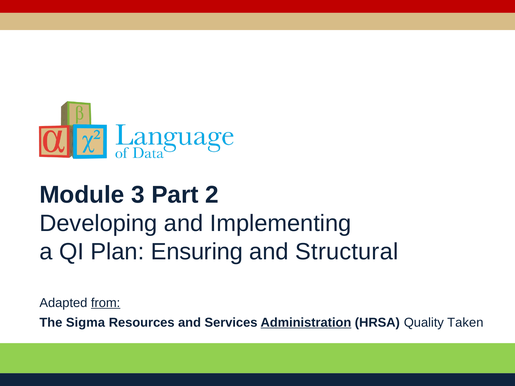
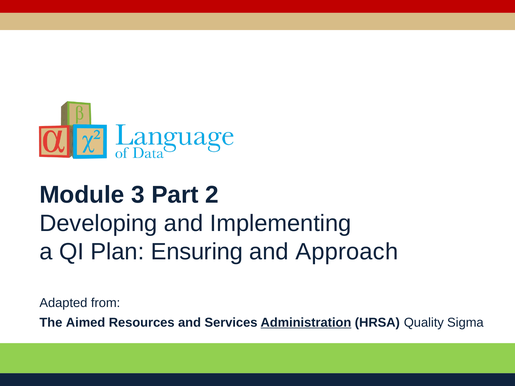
Structural: Structural -> Approach
from underline: present -> none
Sigma: Sigma -> Aimed
Taken: Taken -> Sigma
